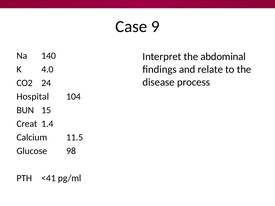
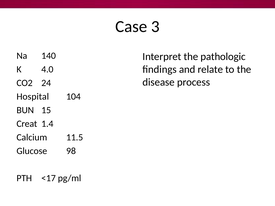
9: 9 -> 3
abdominal: abdominal -> pathologic
<41: <41 -> <17
